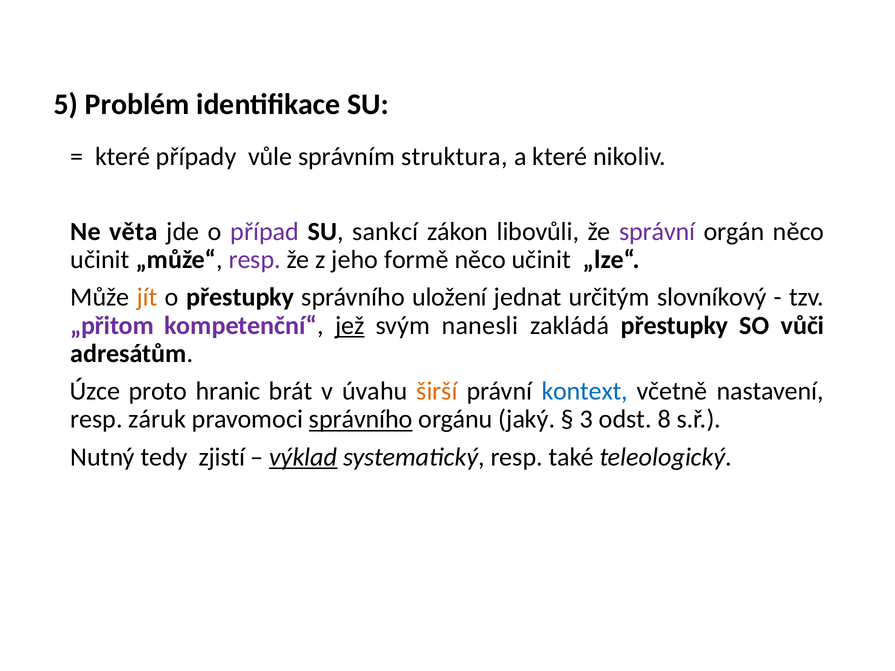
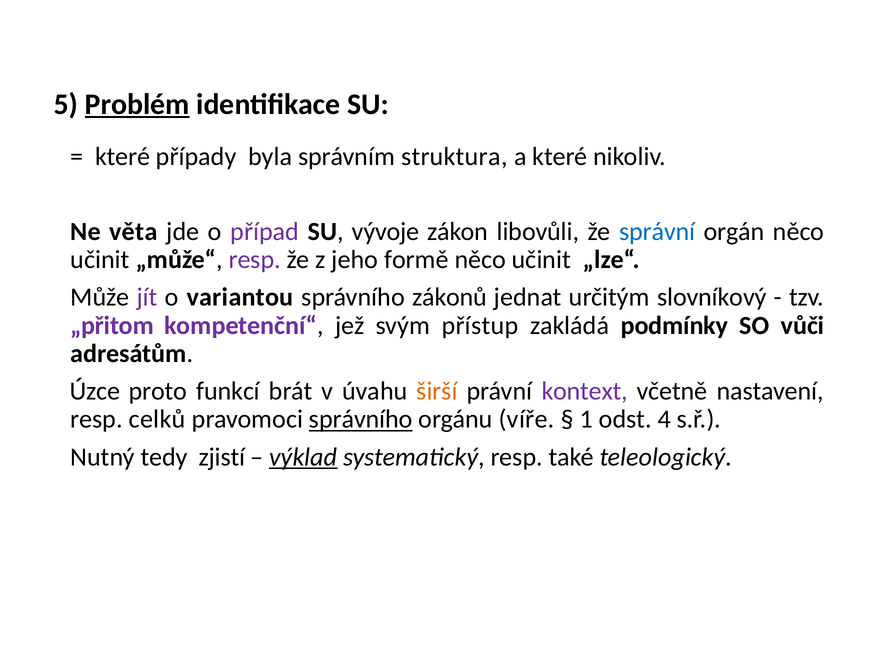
Problém underline: none -> present
vůle: vůle -> byla
sankcí: sankcí -> vývoje
správní colour: purple -> blue
jít colour: orange -> purple
o přestupky: přestupky -> variantou
uložení: uložení -> zákonů
jež underline: present -> none
nanesli: nanesli -> přístup
zakládá přestupky: přestupky -> podmínky
hranic: hranic -> funkcí
kontext colour: blue -> purple
záruk: záruk -> celků
jaký: jaký -> víře
3: 3 -> 1
8: 8 -> 4
